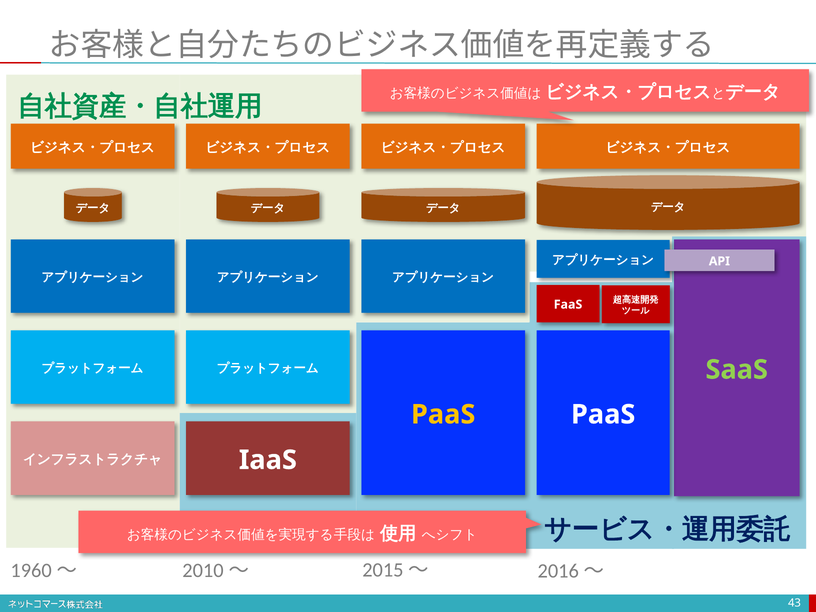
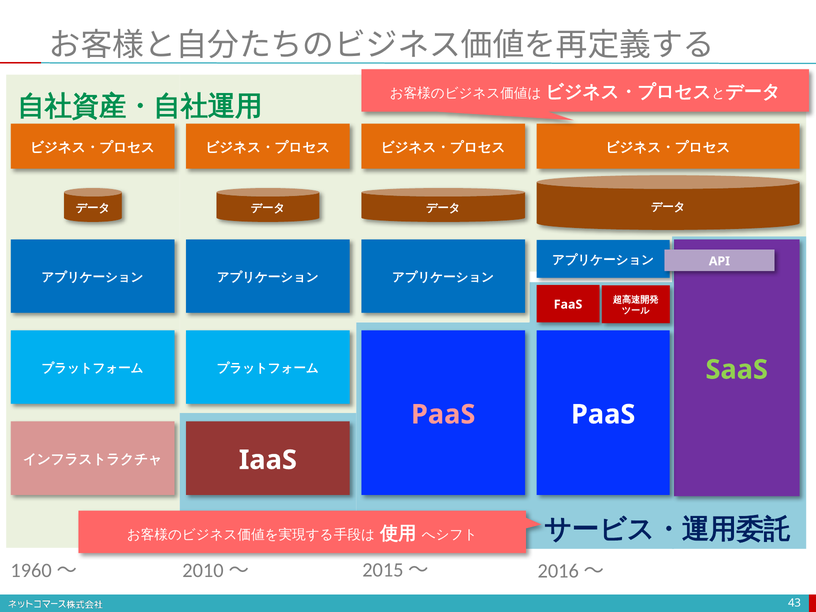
PaaS at (443, 415) colour: yellow -> pink
